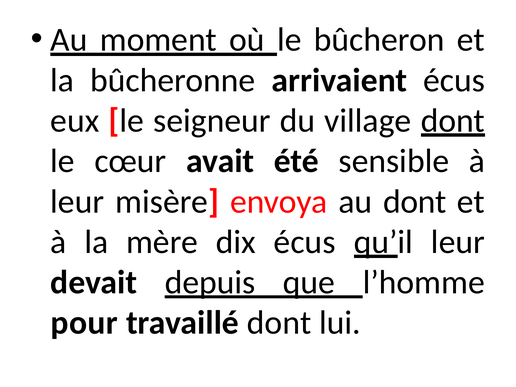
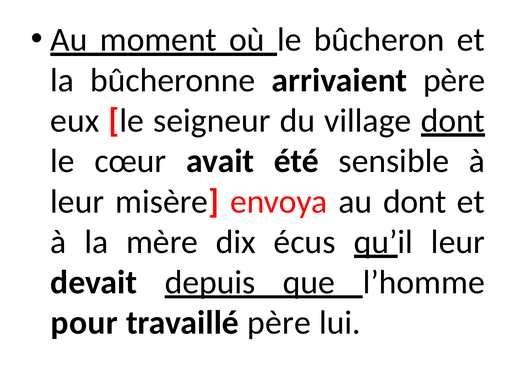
arrivaient écus: écus -> père
travaillé dont: dont -> père
